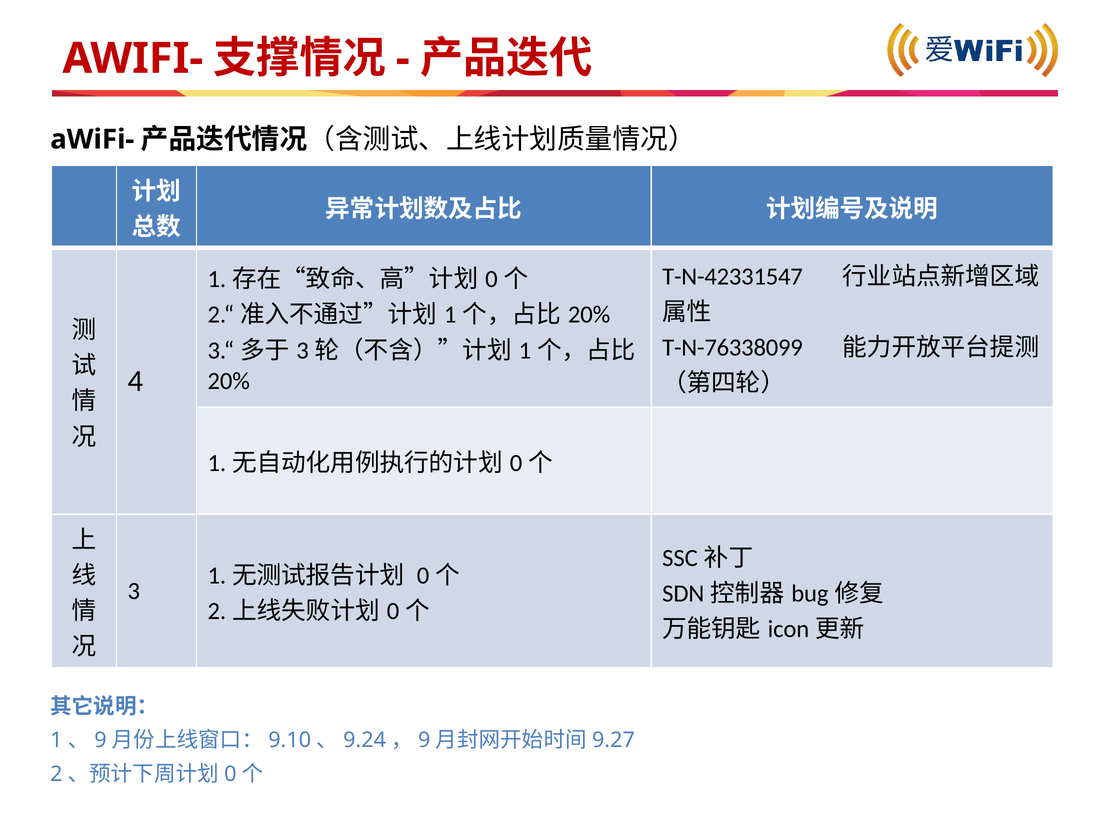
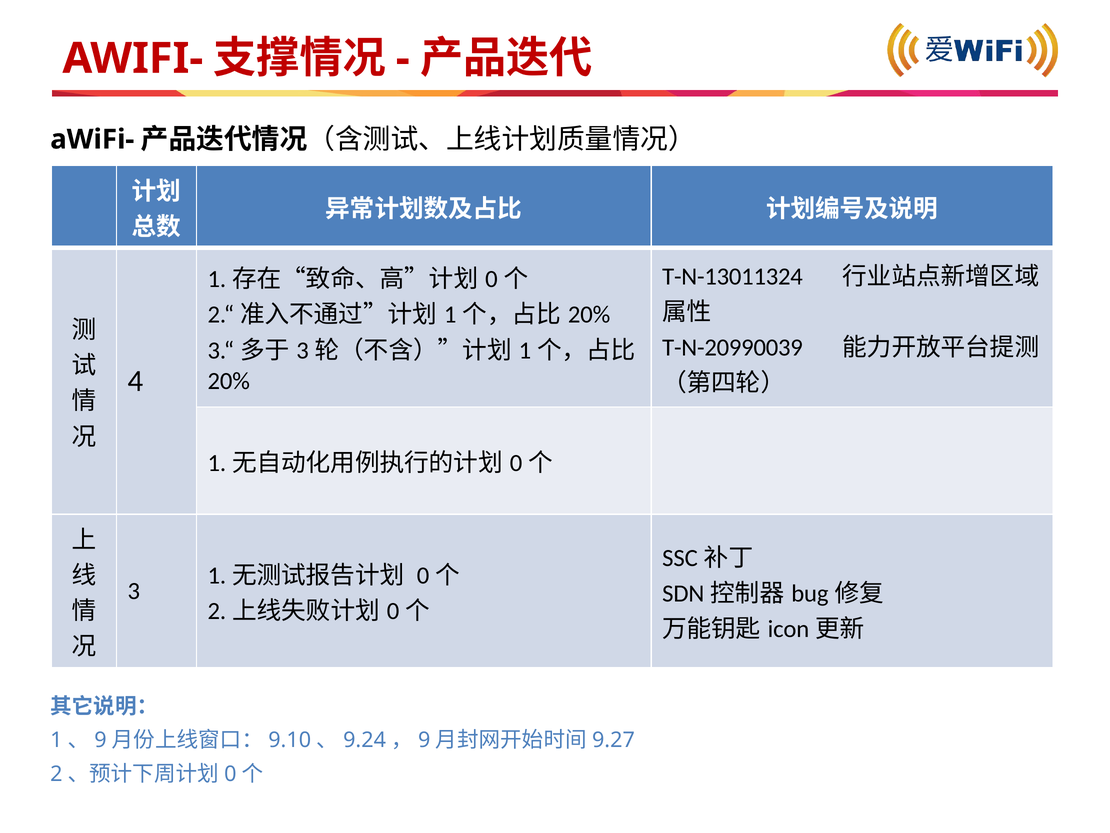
T-N-42331547: T-N-42331547 -> T-N-13011324
T-N-76338099: T-N-76338099 -> T-N-20990039
